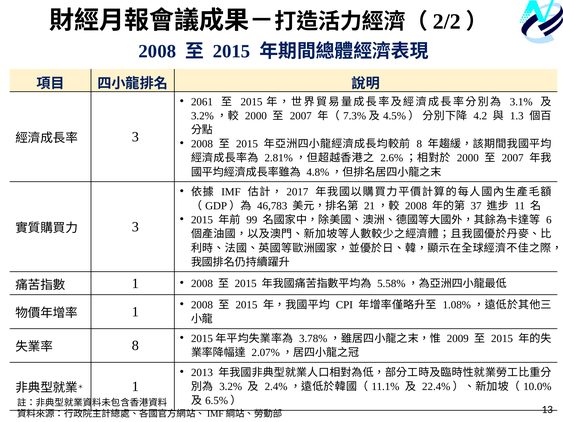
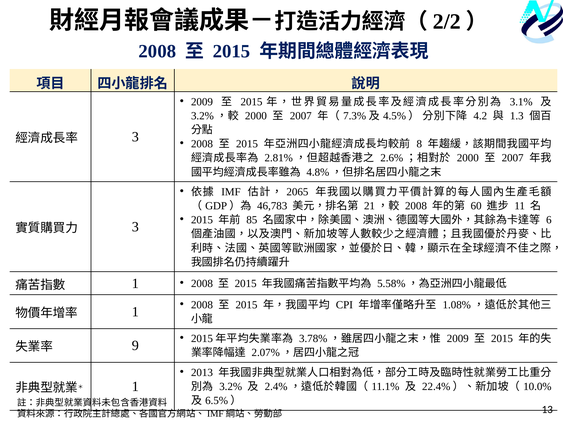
2061 at (202, 102): 2061 -> 2009
2017: 2017 -> 2065
37: 37 -> 60
99: 99 -> 85
8 at (135, 346): 8 -> 9
